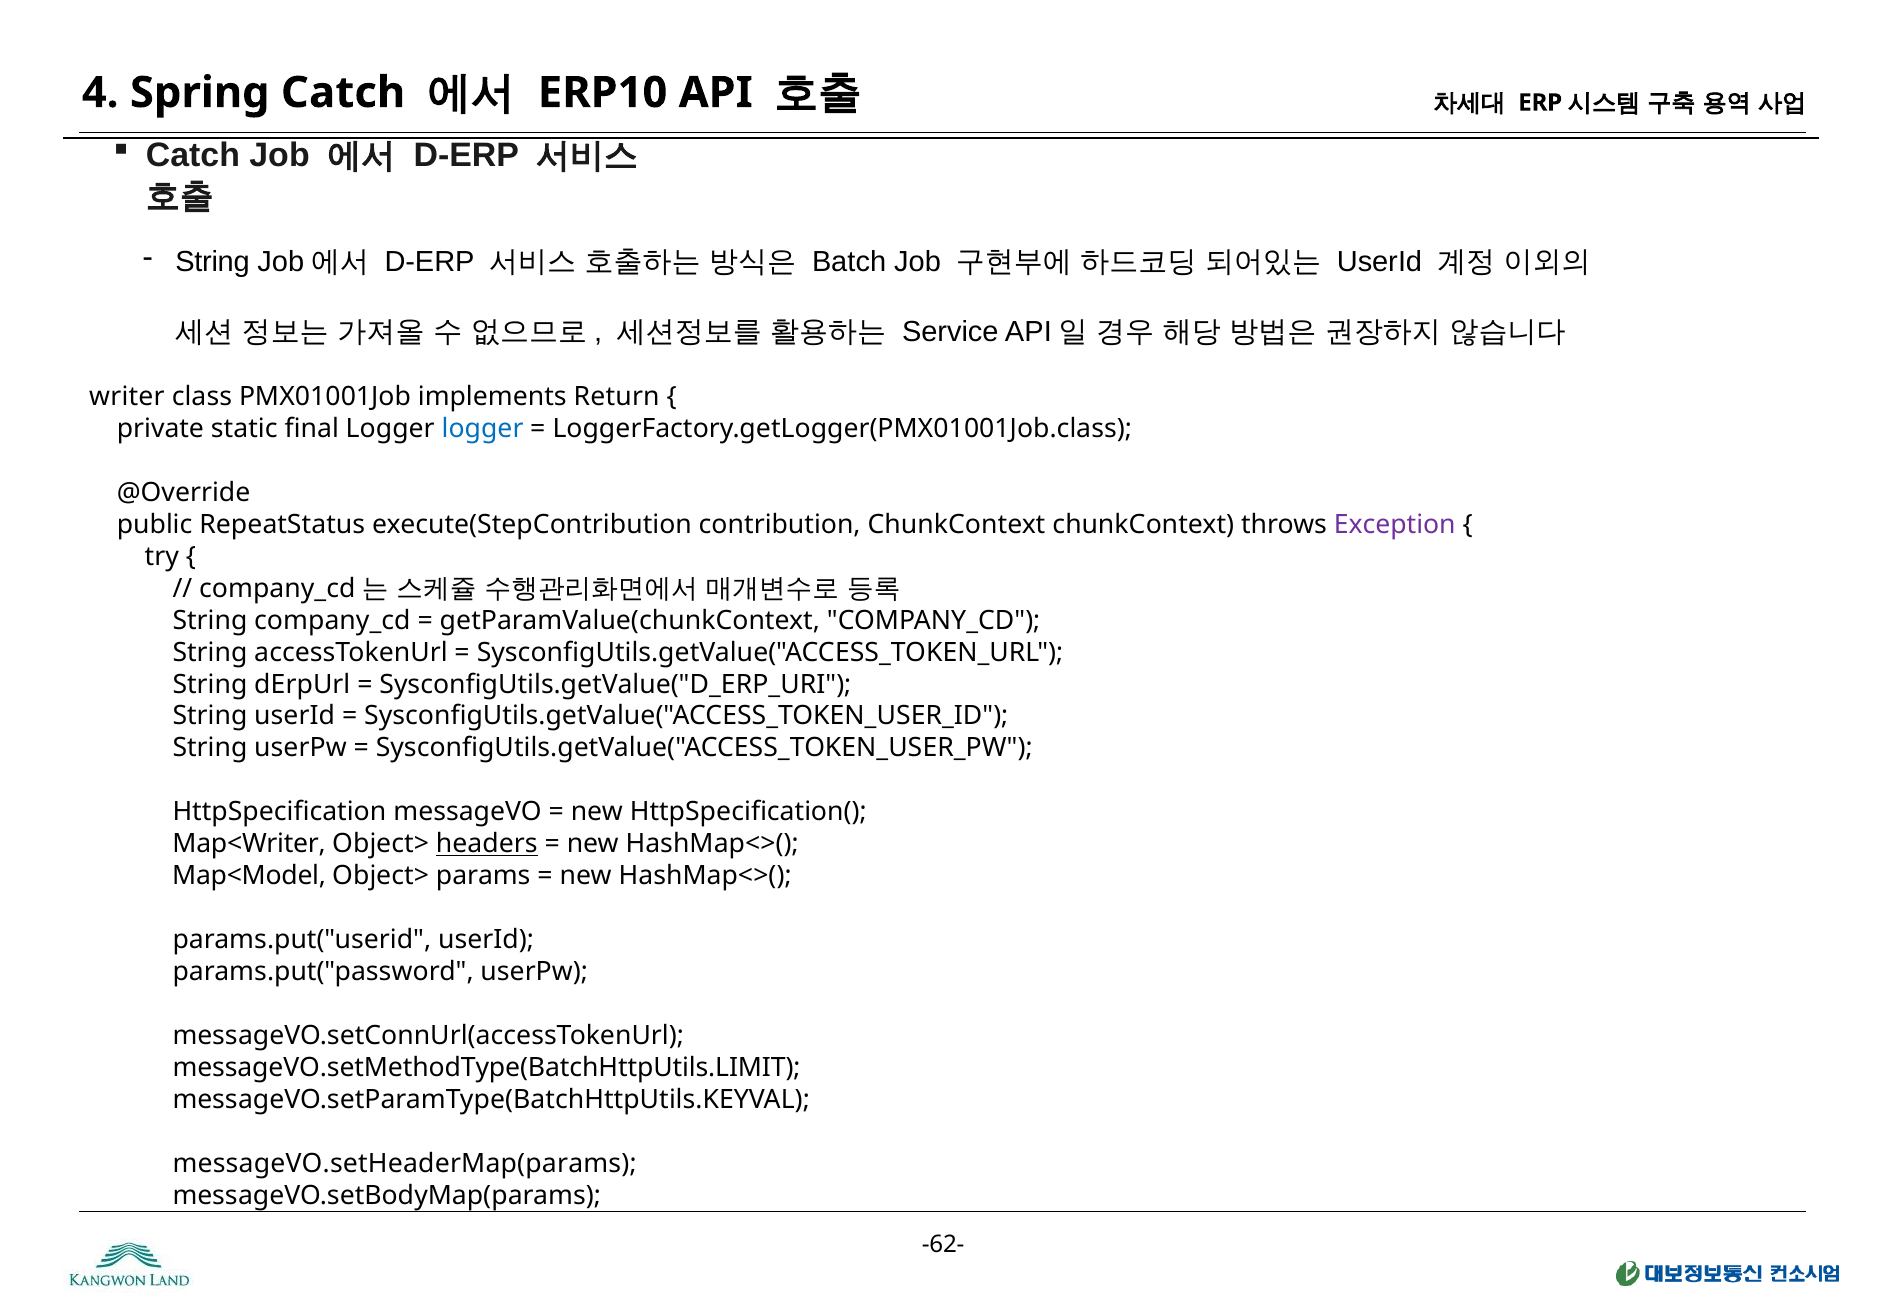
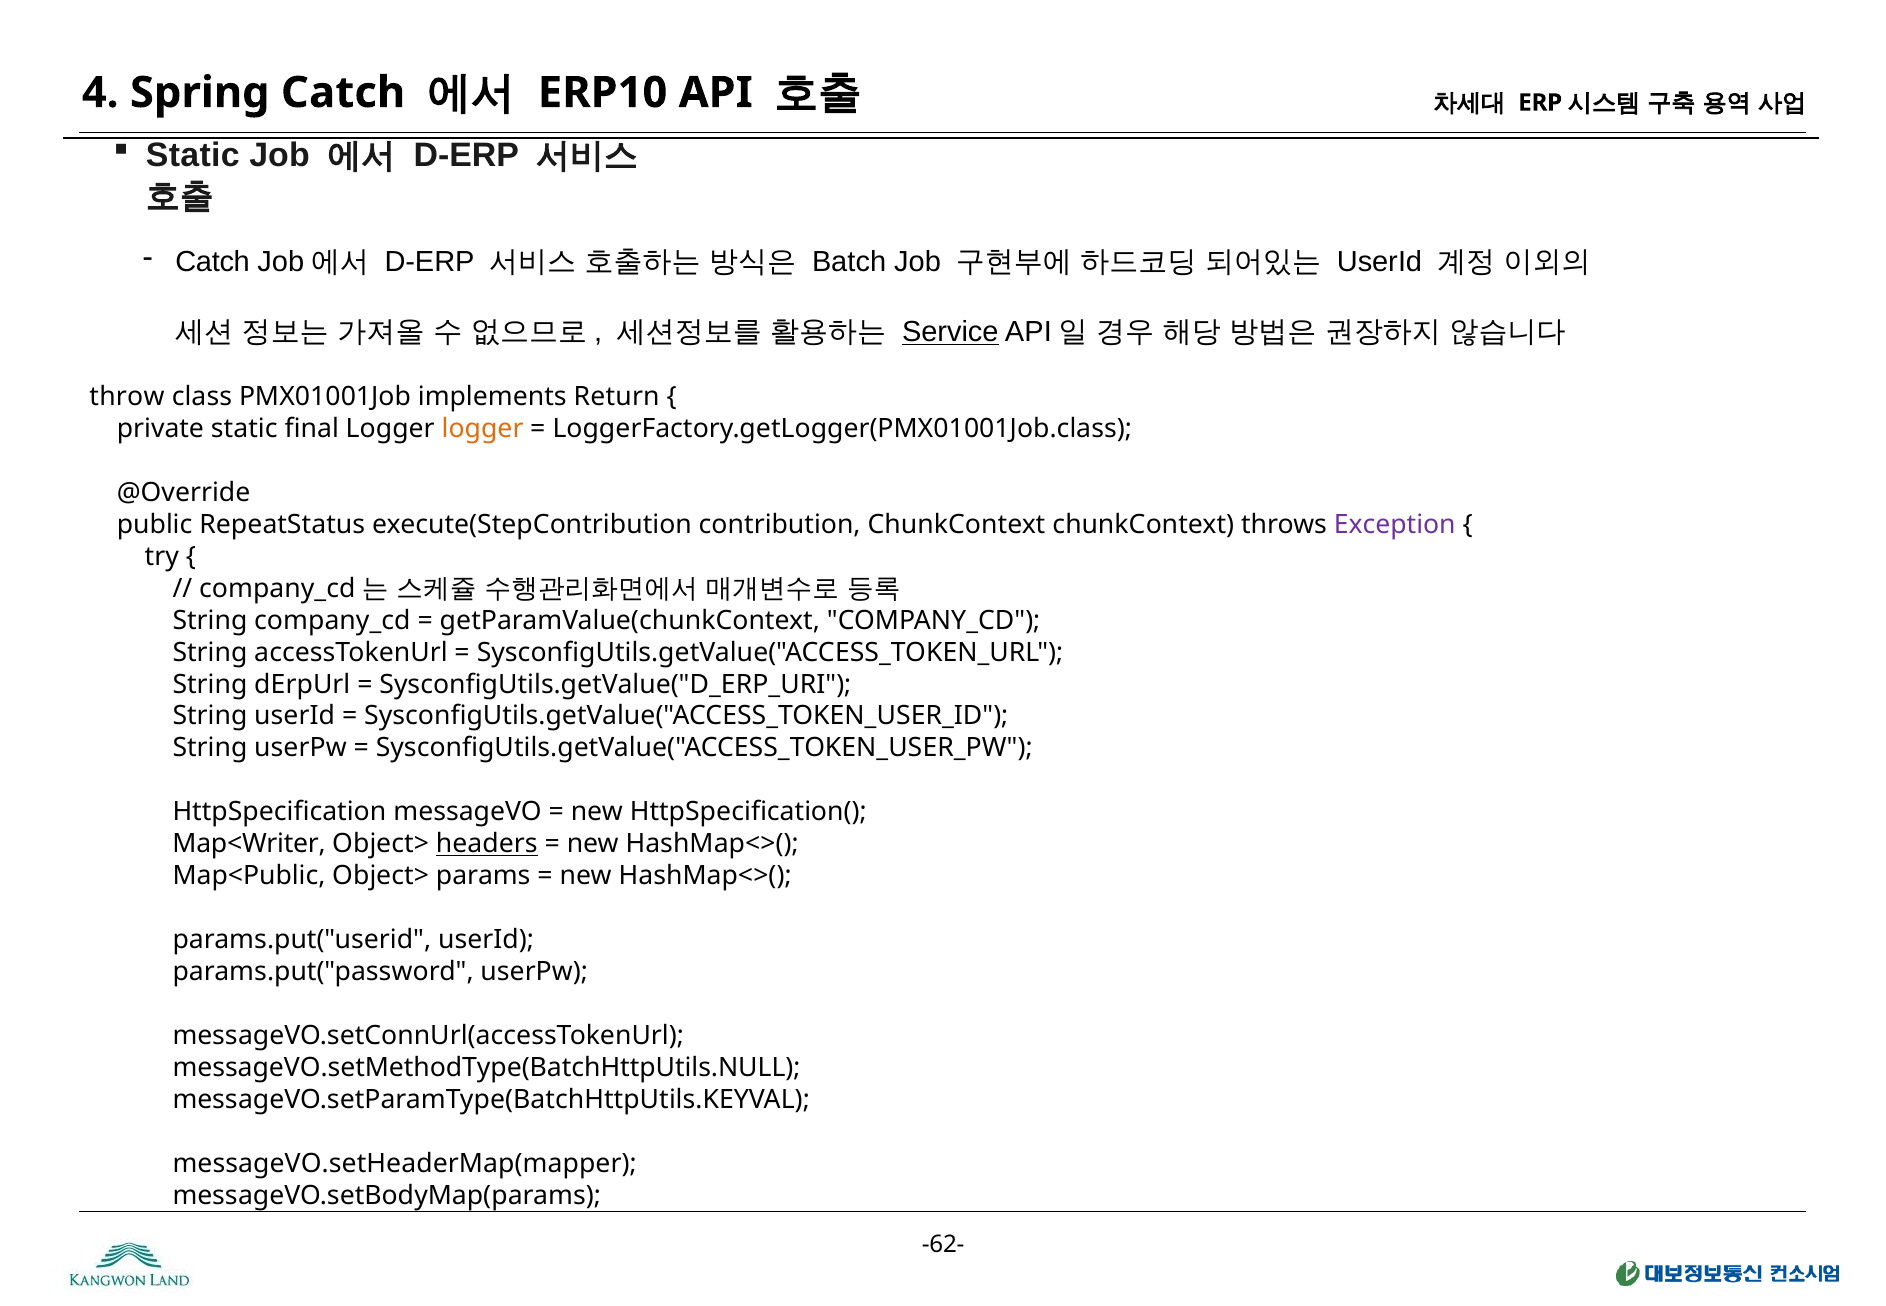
Catch at (193, 156): Catch -> Static
String at (213, 262): String -> Catch
Service underline: none -> present
writer: writer -> throw
logger at (483, 429) colour: blue -> orange
Map<Model: Map<Model -> Map<Public
messageVO.setMethodType(BatchHttpUtils.LIMIT: messageVO.setMethodType(BatchHttpUtils.LIMIT -> messageVO.setMethodType(BatchHttpUtils.NULL
messageVO.setHeaderMap(params: messageVO.setHeaderMap(params -> messageVO.setHeaderMap(mapper
